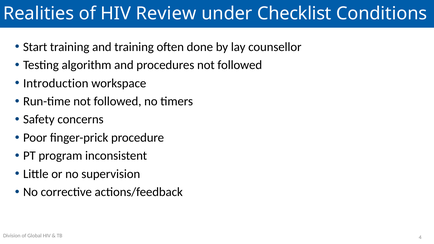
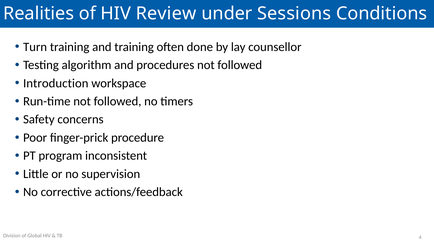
Checklist: Checklist -> Sessions
Start: Start -> Turn
